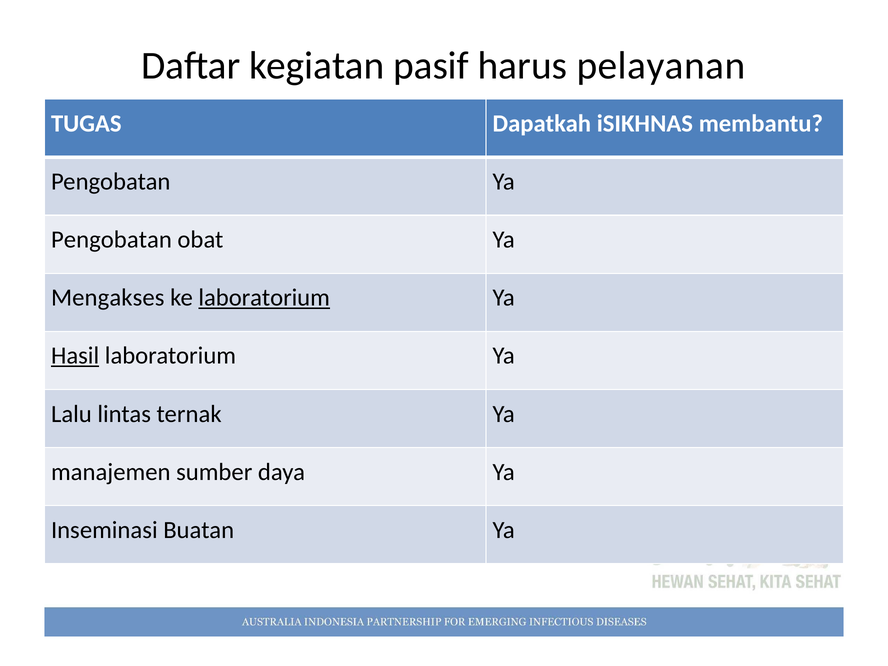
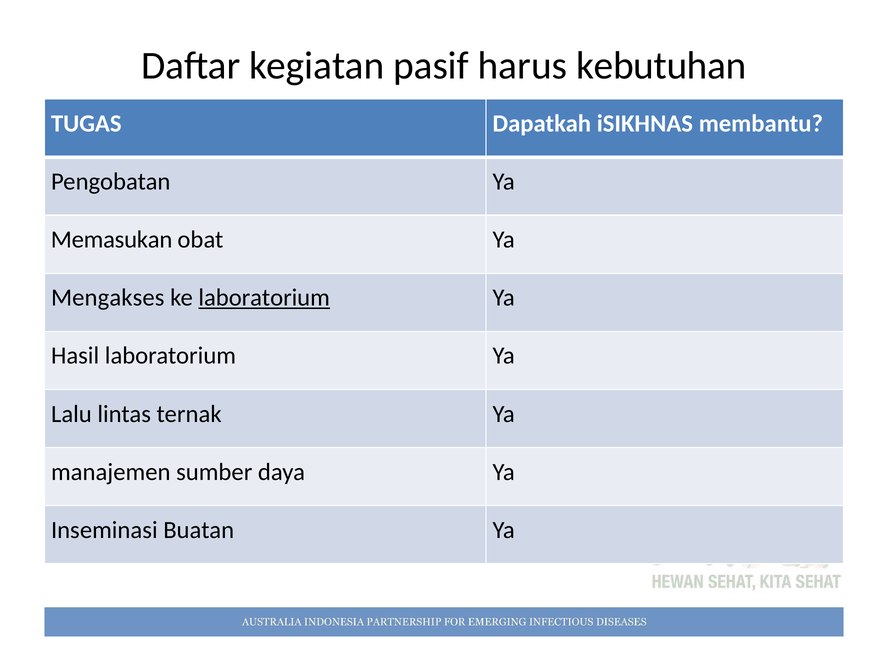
pelayanan: pelayanan -> kebutuhan
Pengobatan at (111, 240): Pengobatan -> Memasukan
Hasil underline: present -> none
